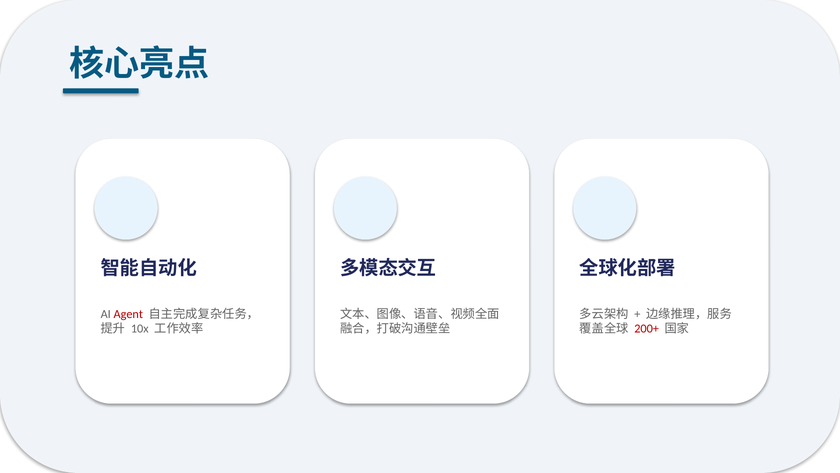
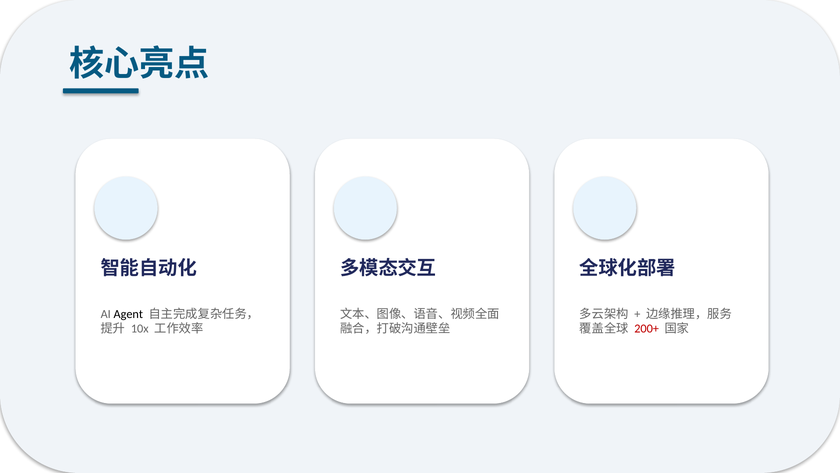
Agent colour: red -> black
